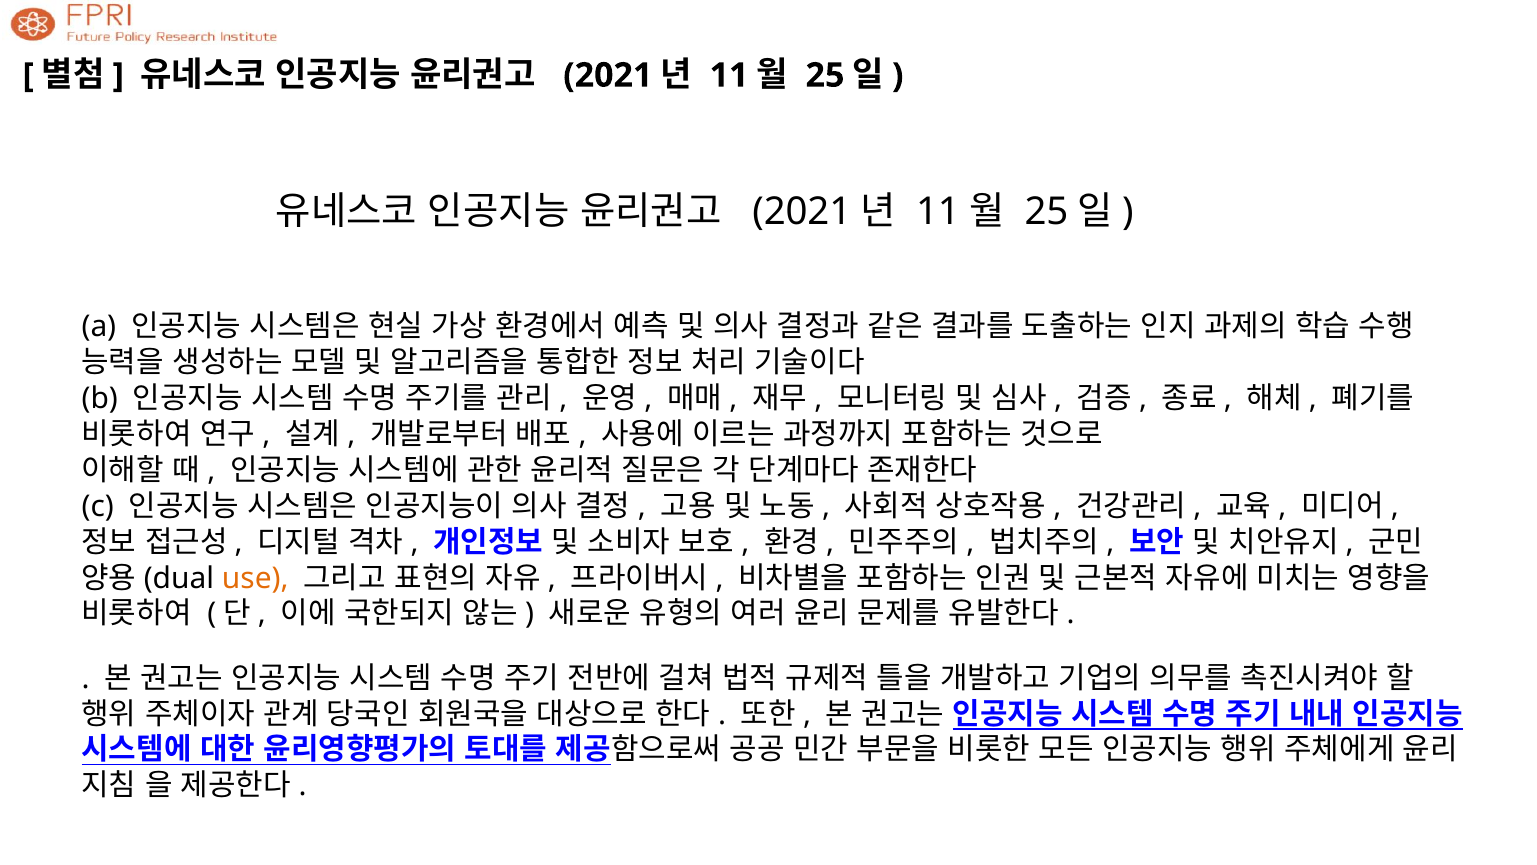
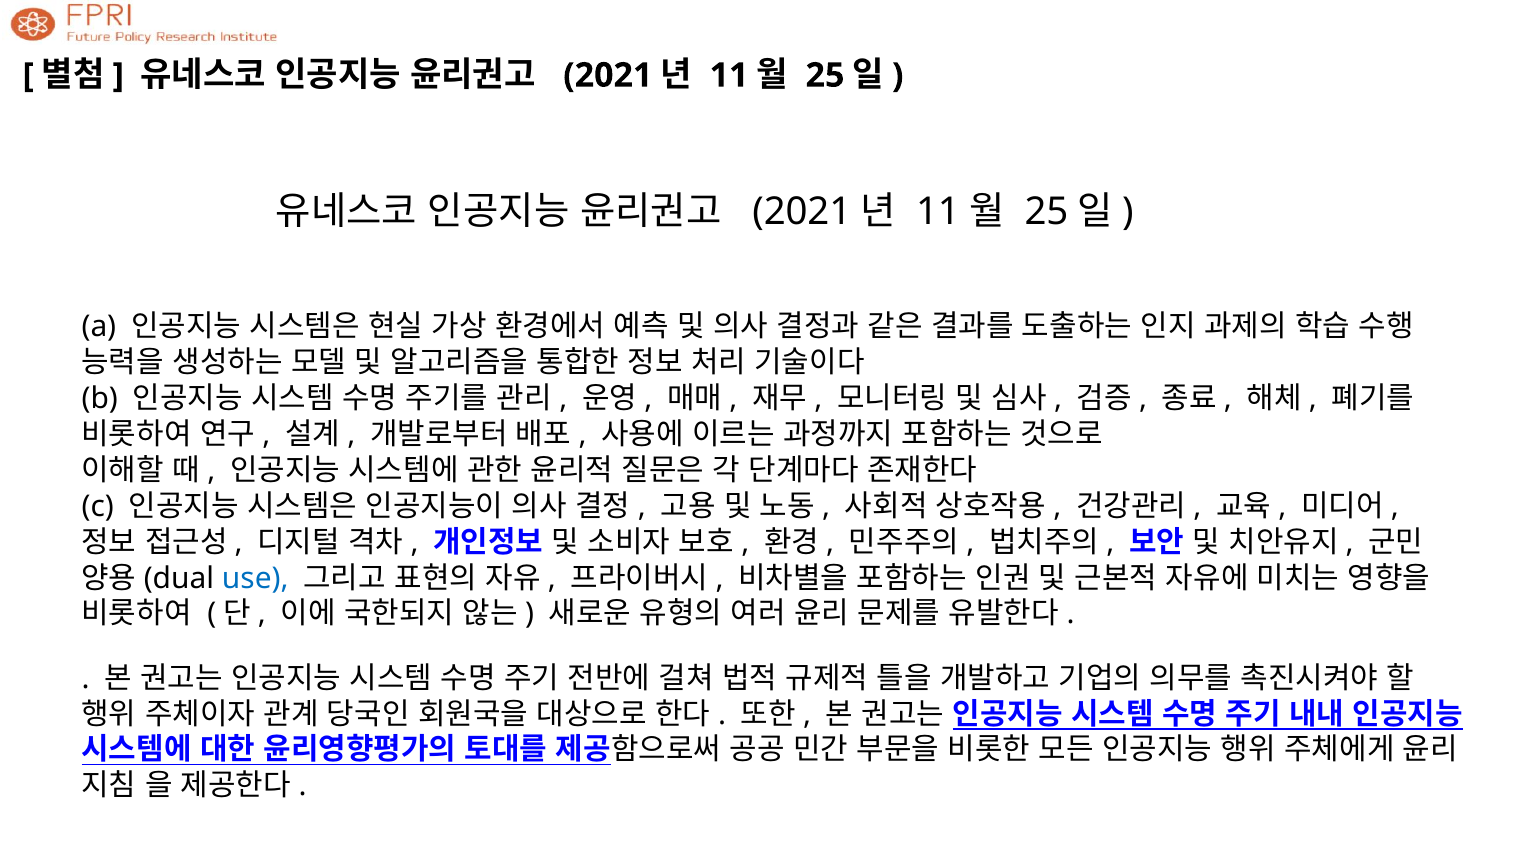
use colour: orange -> blue
